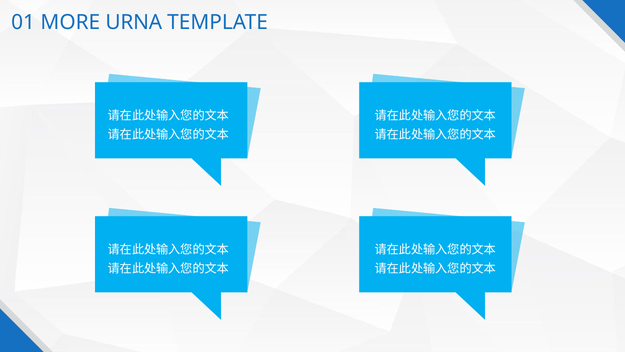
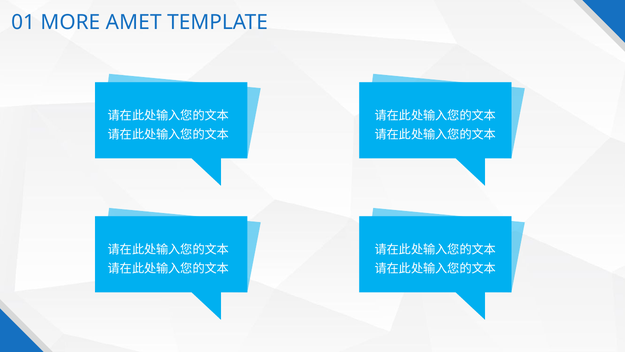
URNA: URNA -> AMET
